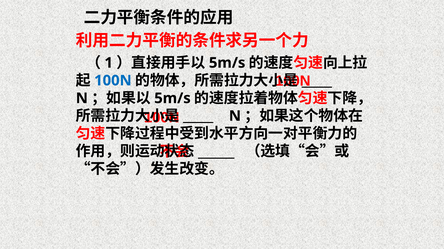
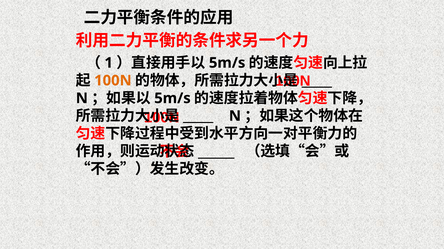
100N at (113, 81) colour: blue -> orange
